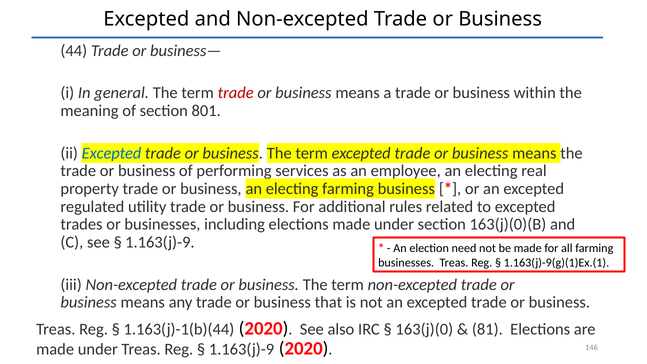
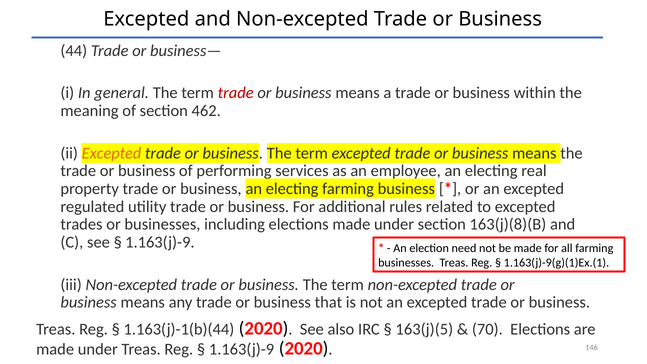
801: 801 -> 462
Excepted at (112, 153) colour: blue -> orange
163(j)(0)(B: 163(j)(0)(B -> 163(j)(8)(B
163(j)(0: 163(j)(0 -> 163(j)(5
81: 81 -> 70
